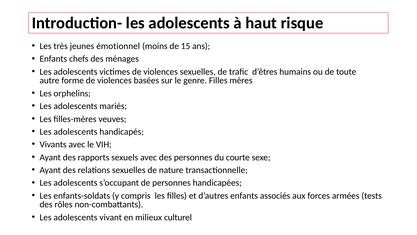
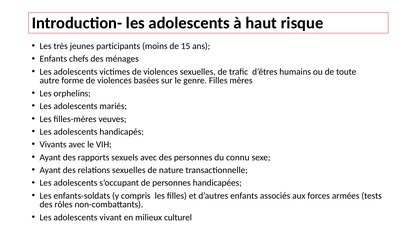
émotionnel: émotionnel -> participants
courte: courte -> connu
